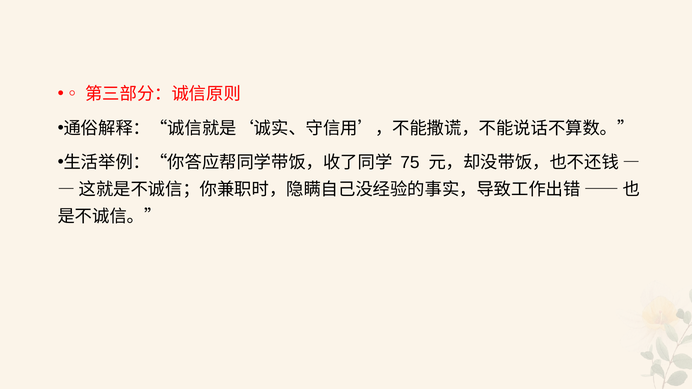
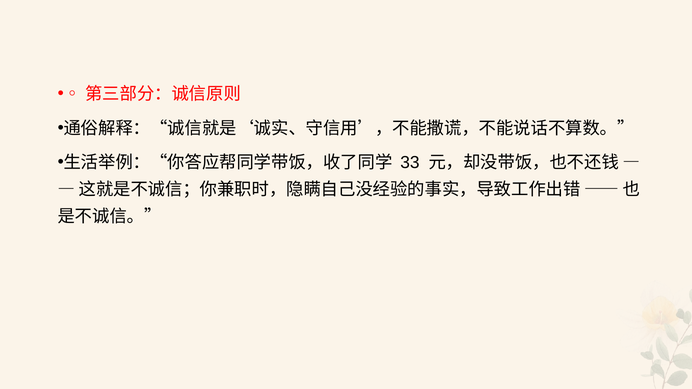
75: 75 -> 33
